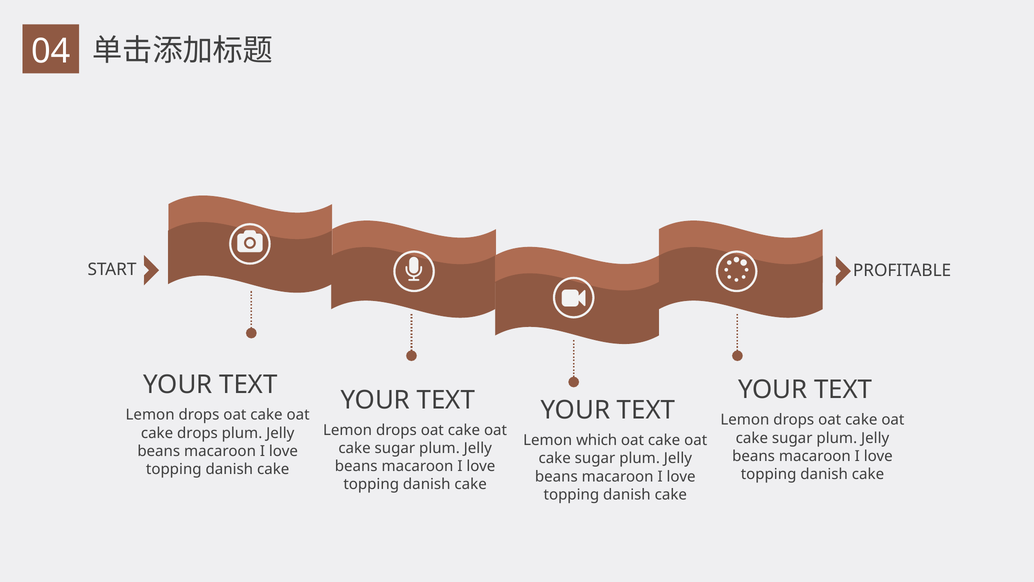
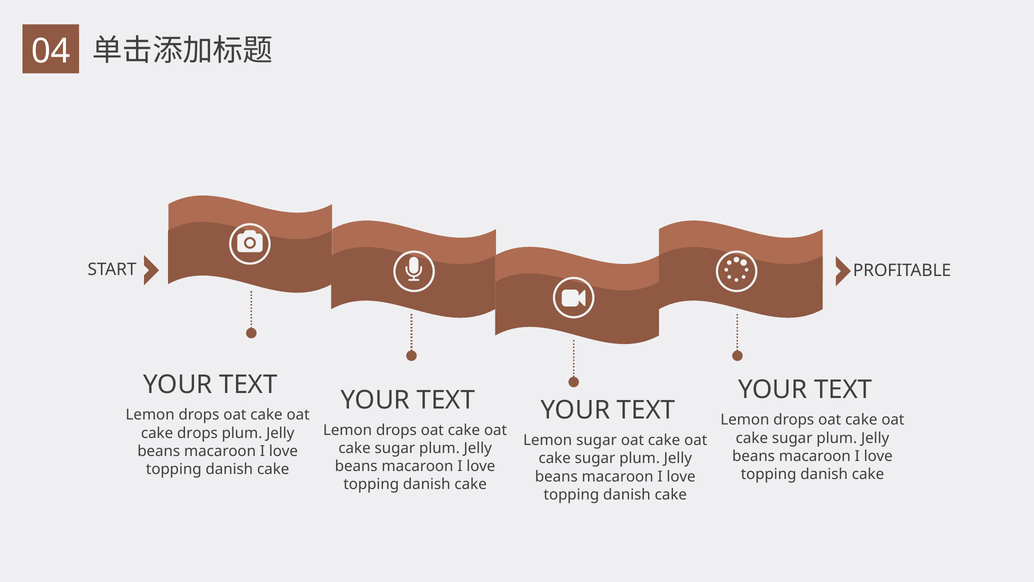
Lemon which: which -> sugar
